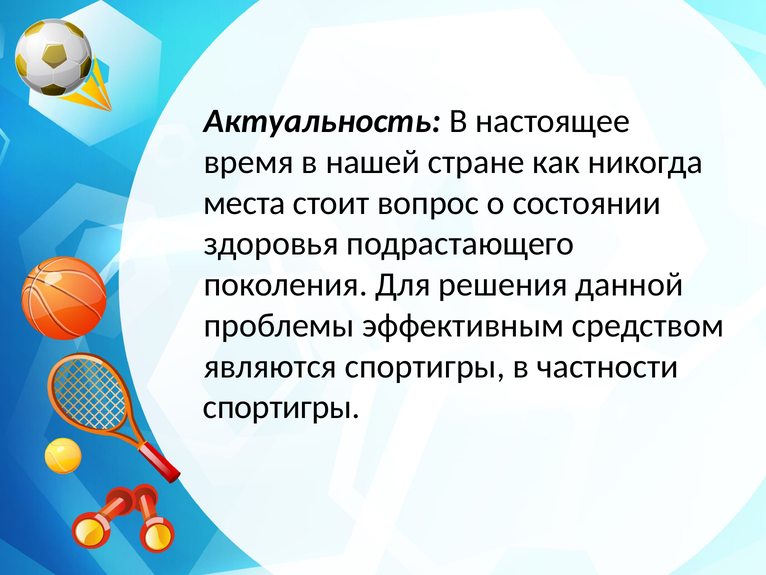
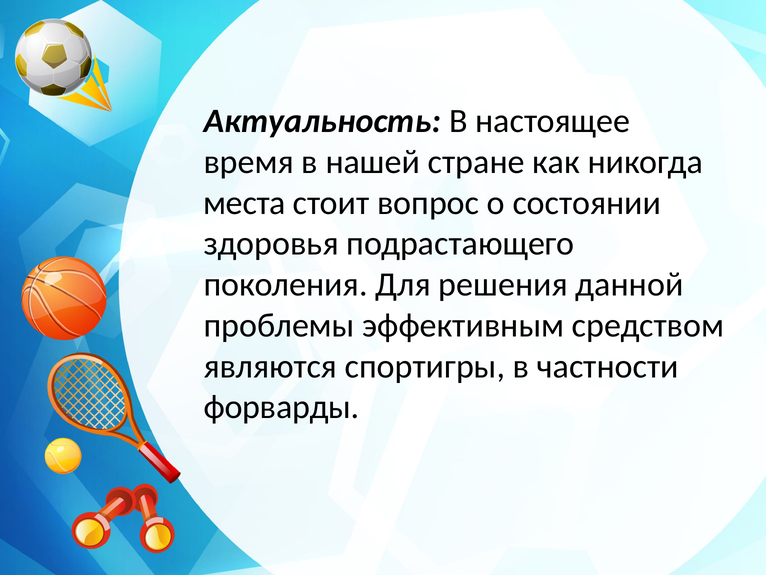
спортигры at (282, 407): спортигры -> форварды
